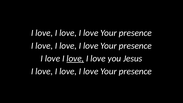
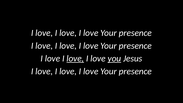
you underline: none -> present
